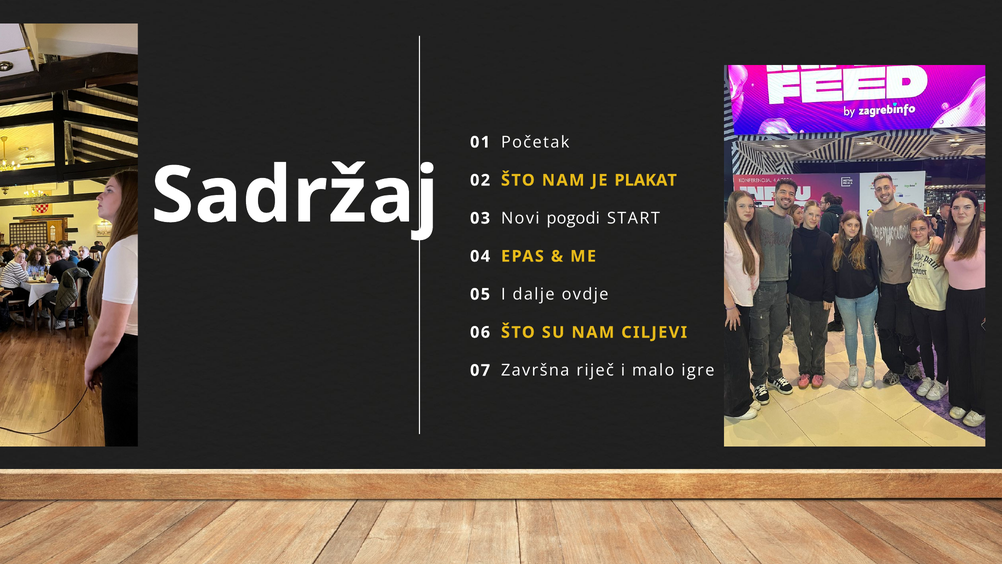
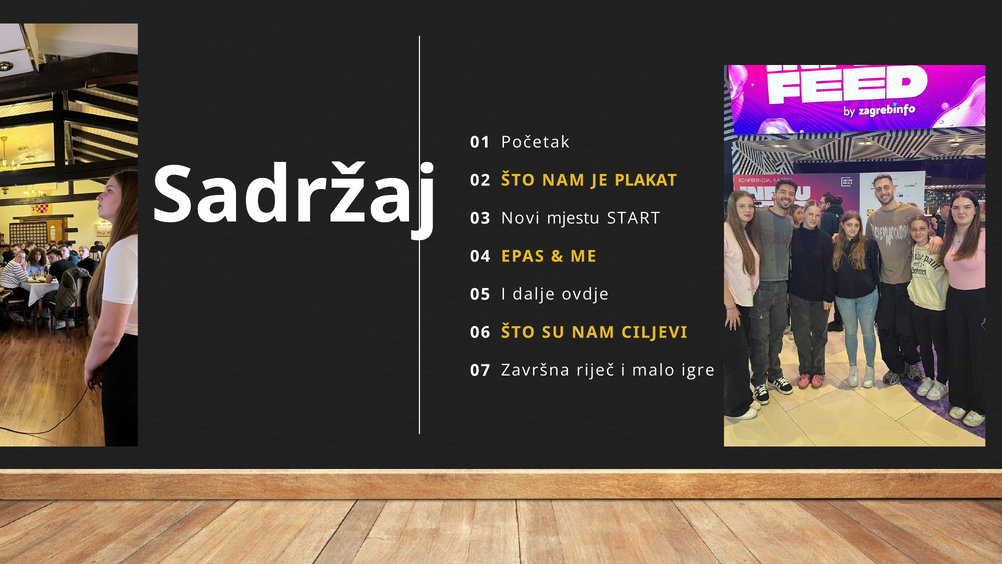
pogodi: pogodi -> mjestu
